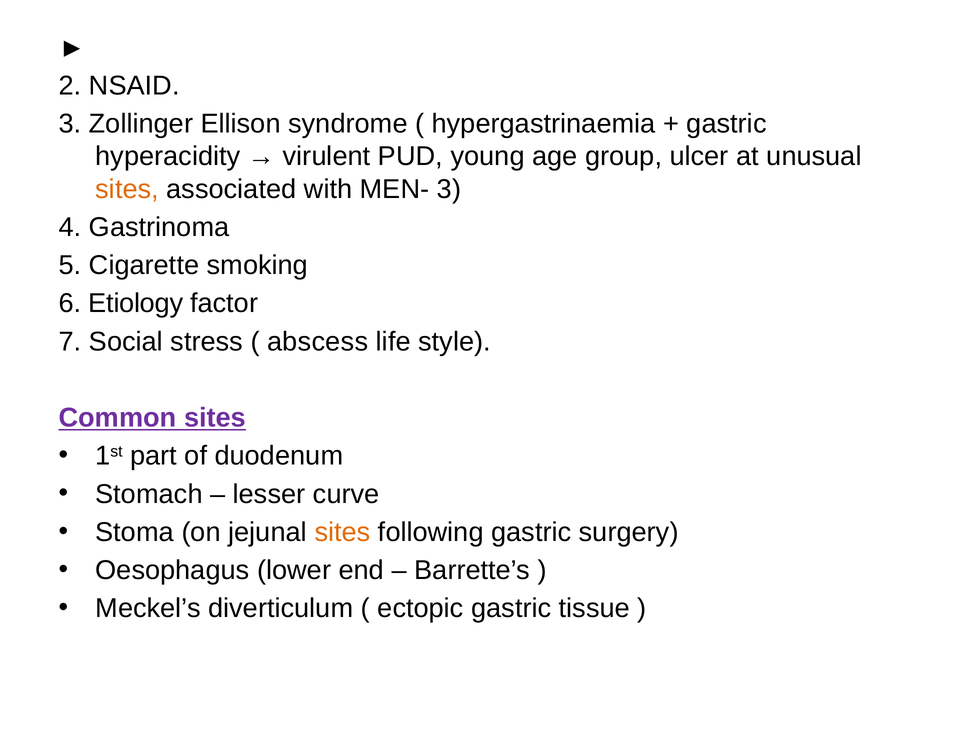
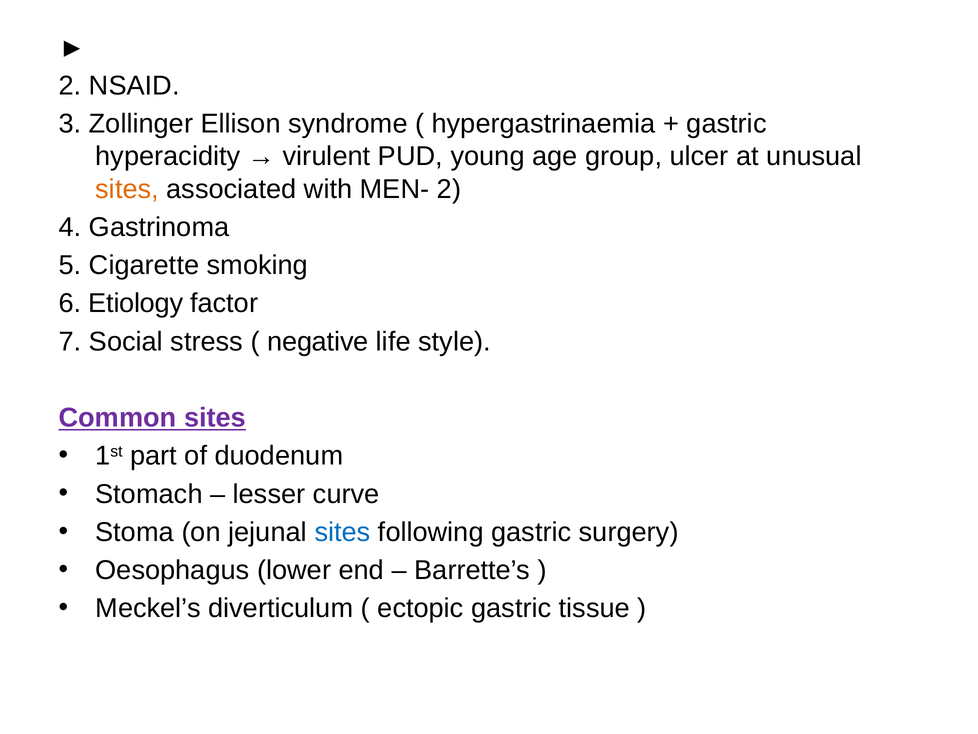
MEN- 3: 3 -> 2
abscess: abscess -> negative
sites at (342, 532) colour: orange -> blue
